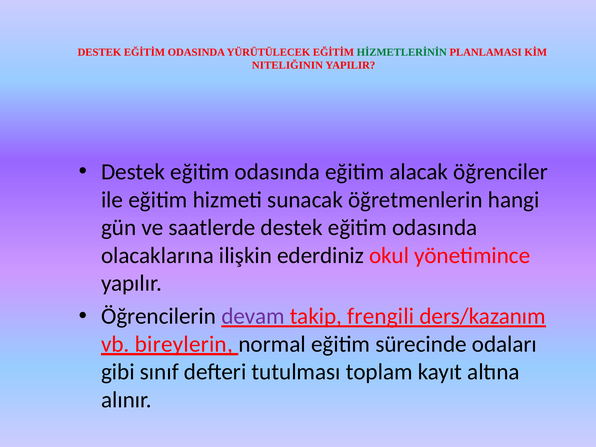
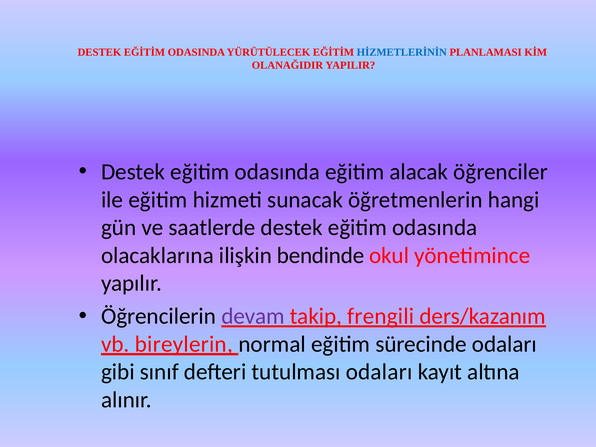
HİZMETLERİNİN colour: green -> blue
NITELIĞININ: NITELIĞININ -> OLANAĞIDIR
ederdiniz: ederdiniz -> bendinde
tutulması toplam: toplam -> odaları
